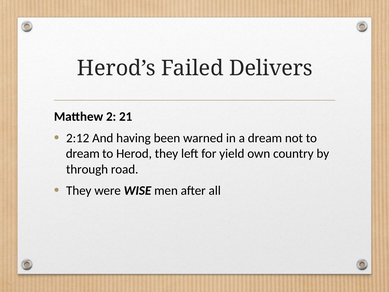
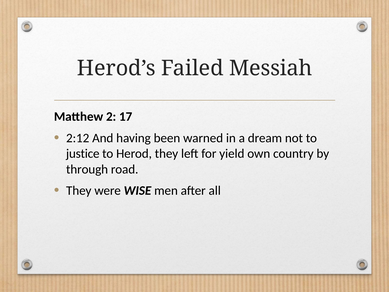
Delivers: Delivers -> Messiah
21: 21 -> 17
dream at (83, 154): dream -> justice
